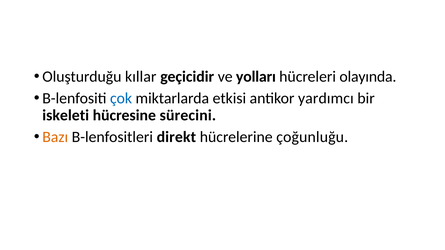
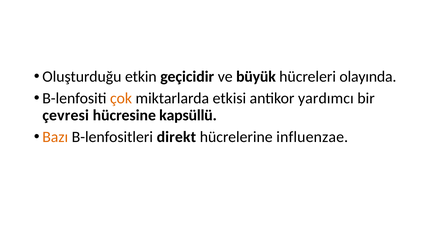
kıllar: kıllar -> etkin
yolları: yolları -> büyük
çok colour: blue -> orange
iskeleti: iskeleti -> çevresi
sürecini: sürecini -> kapsüllü
çoğunluğu: çoğunluğu -> influenzae
